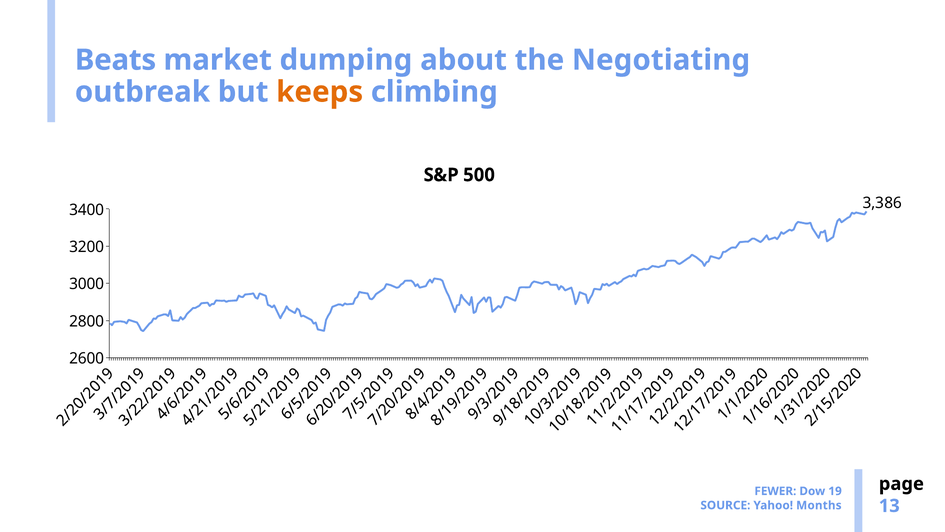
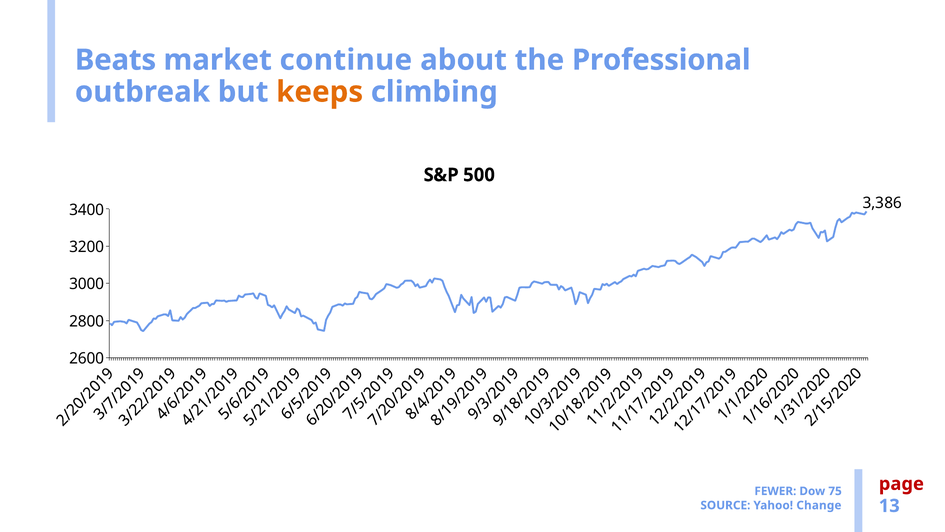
dumping: dumping -> continue
Negotiating: Negotiating -> Professional
page colour: black -> red
19: 19 -> 75
Months: Months -> Change
